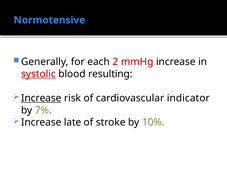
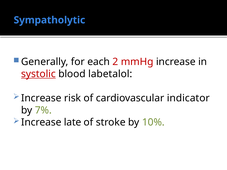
Normotensive: Normotensive -> Sympatholytic
resulting: resulting -> labetalol
Increase at (41, 98) underline: present -> none
